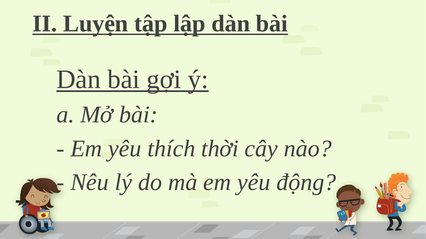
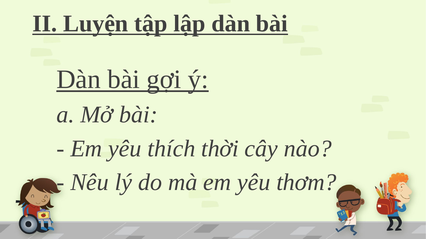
động: động -> thơm
